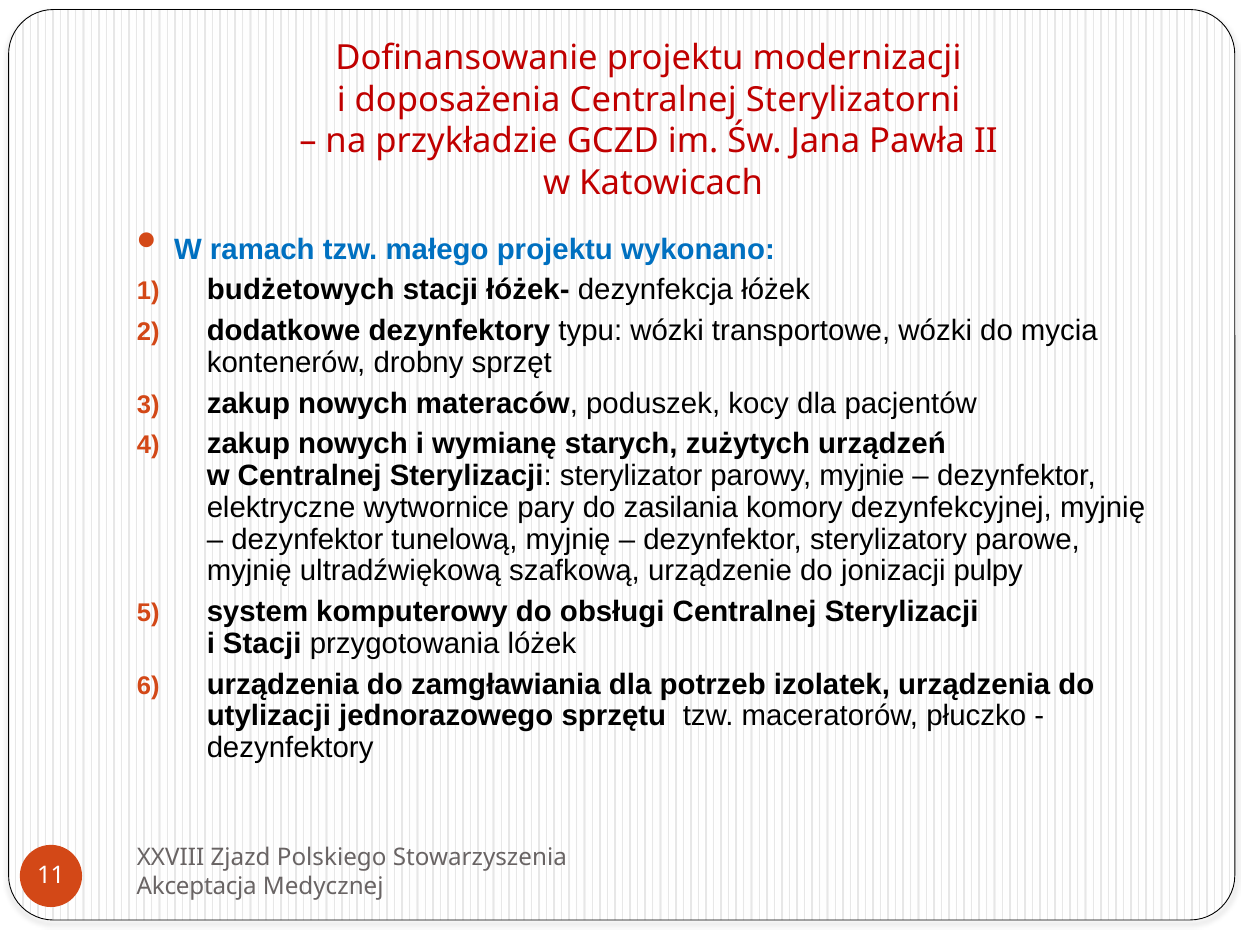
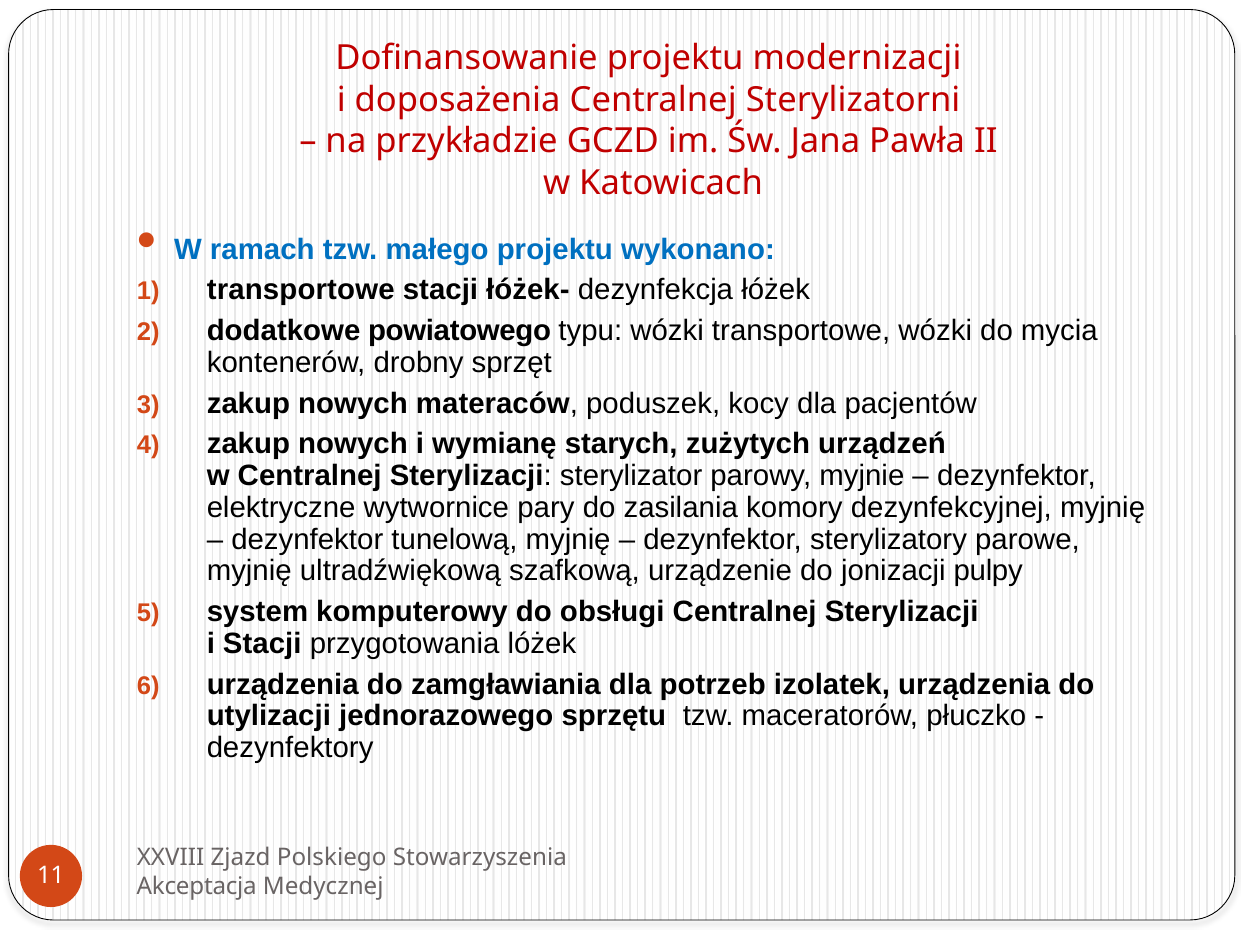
budżetowych at (301, 290): budżetowych -> transportowe
dodatkowe dezynfektory: dezynfektory -> powiatowego
